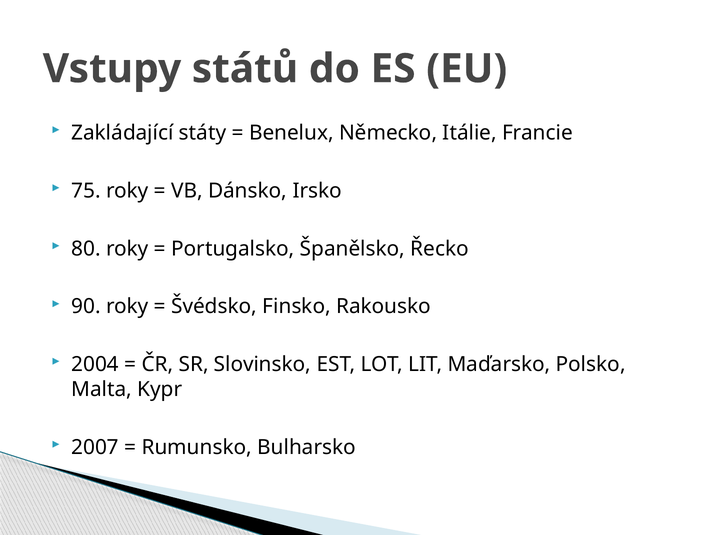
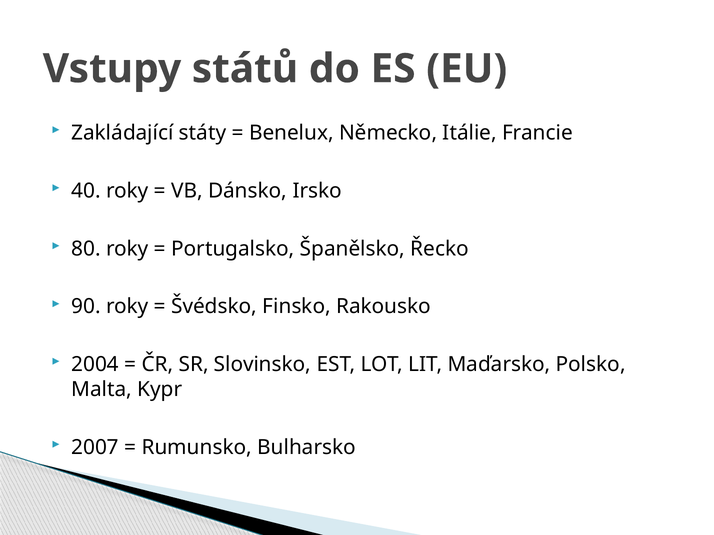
75: 75 -> 40
